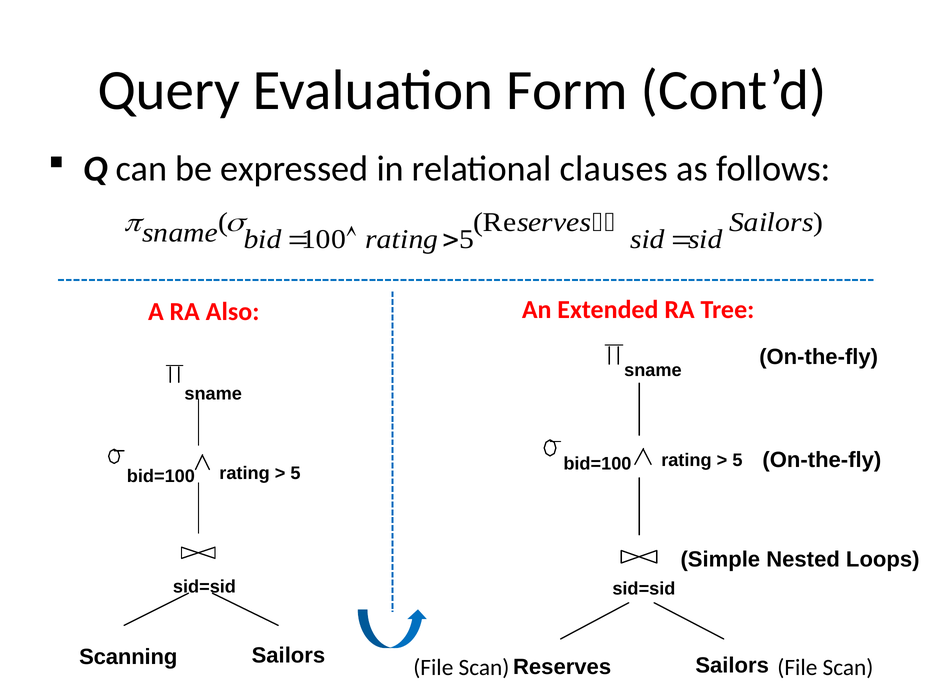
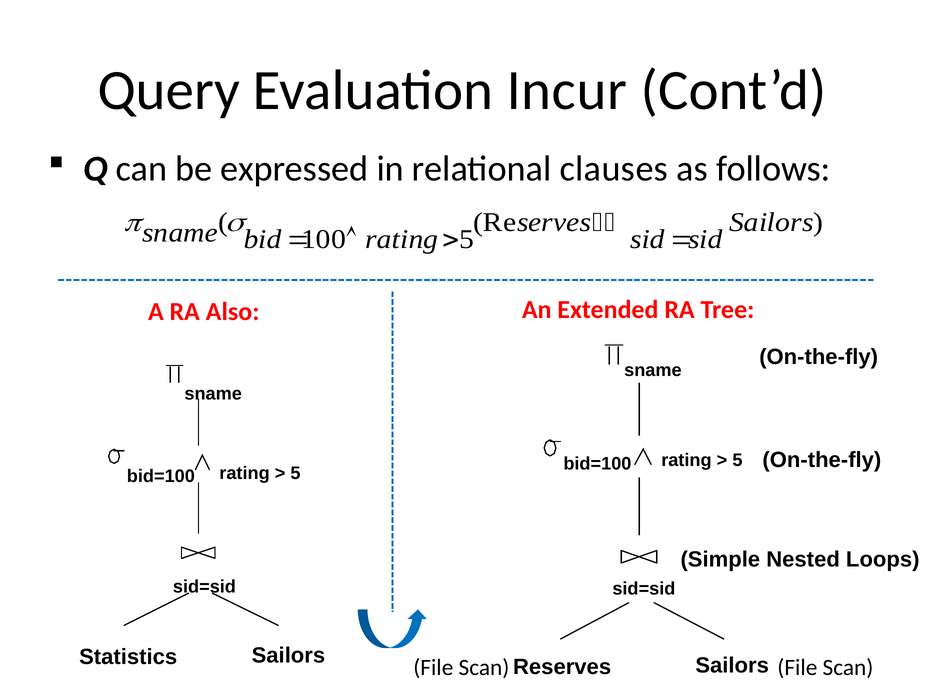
Form: Form -> Incur
Scanning: Scanning -> Statistics
